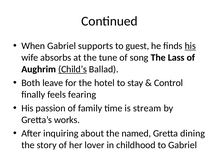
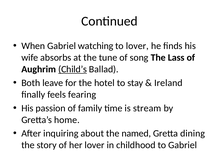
supports: supports -> watching
to guest: guest -> lover
his at (190, 46) underline: present -> none
Control: Control -> Ireland
works: works -> home
